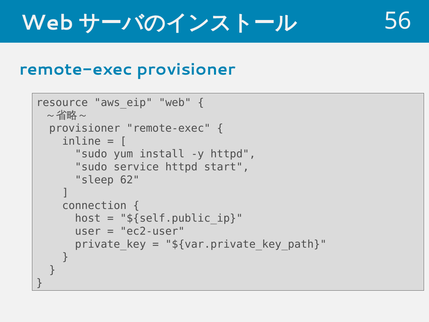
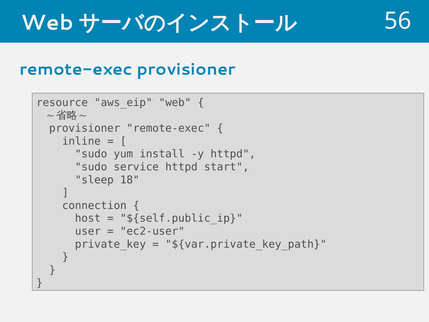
62: 62 -> 18
